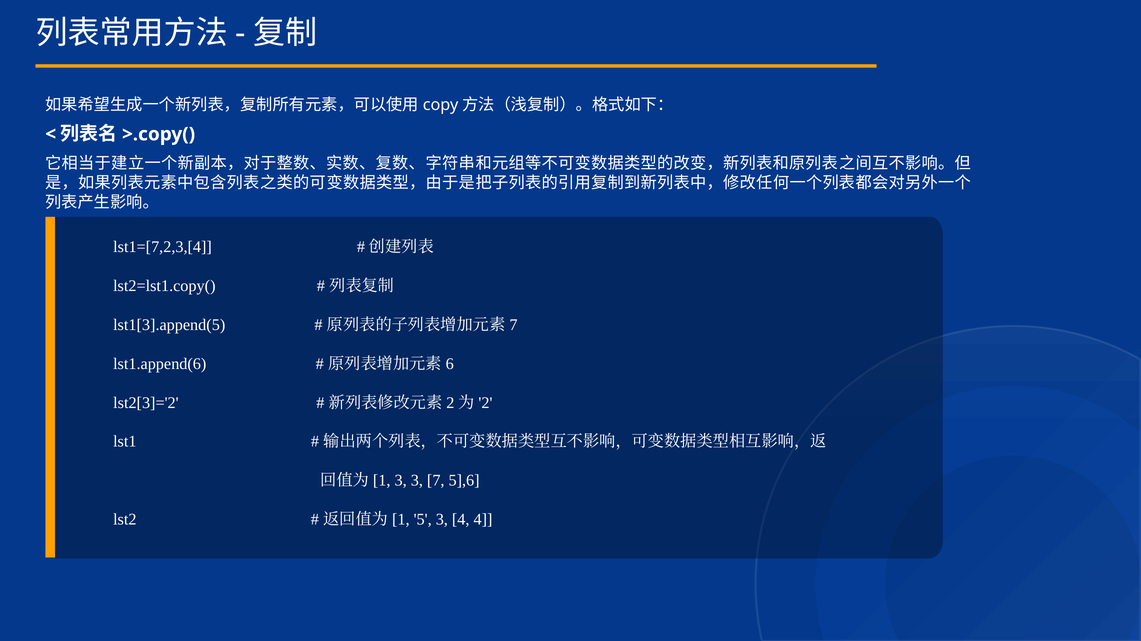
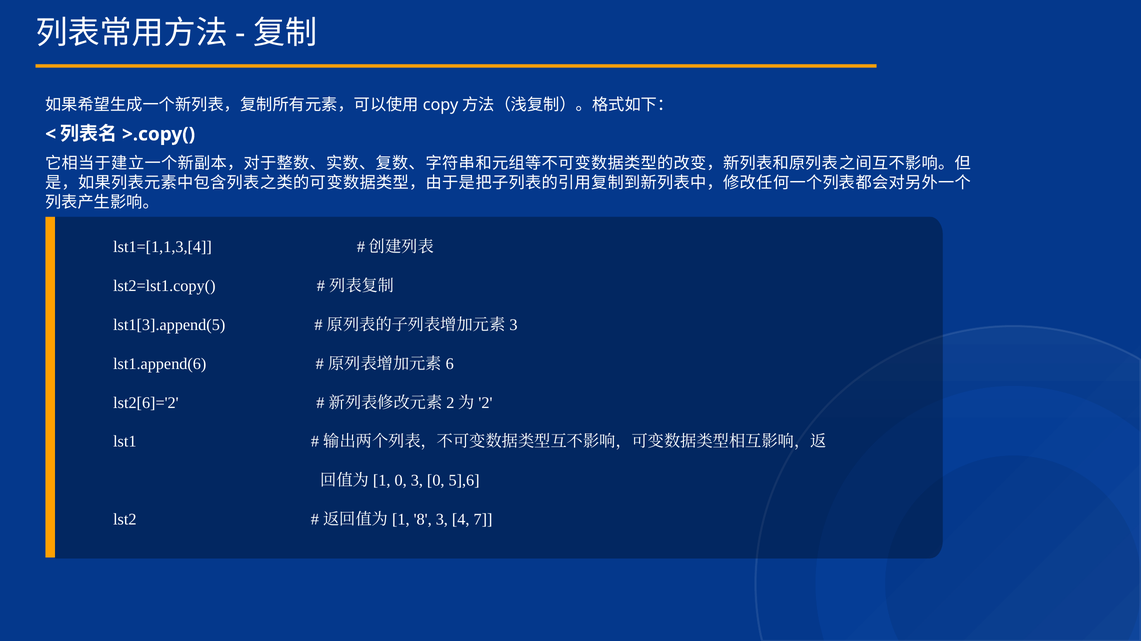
lst1=[7,2,3,[4: lst1=[7,2,3,[4 -> lst1=[1,1,3,[4
7 at (513, 325): 7 -> 3
lst2[3]='2: lst2[3]='2 -> lst2[6]='2
3 at (401, 481): 3 -> 0
3 7: 7 -> 0
5: 5 -> 8
4 4: 4 -> 7
